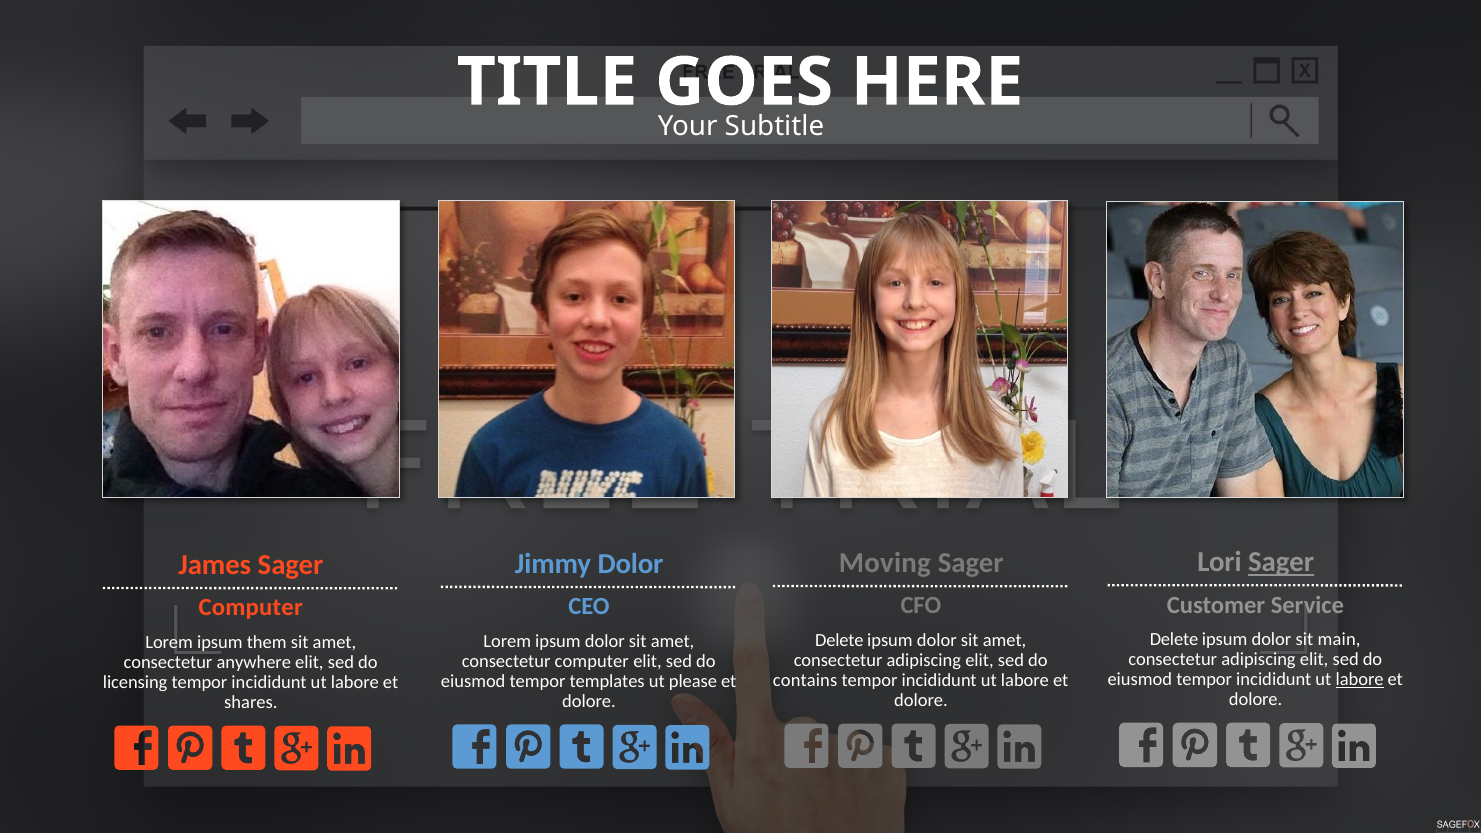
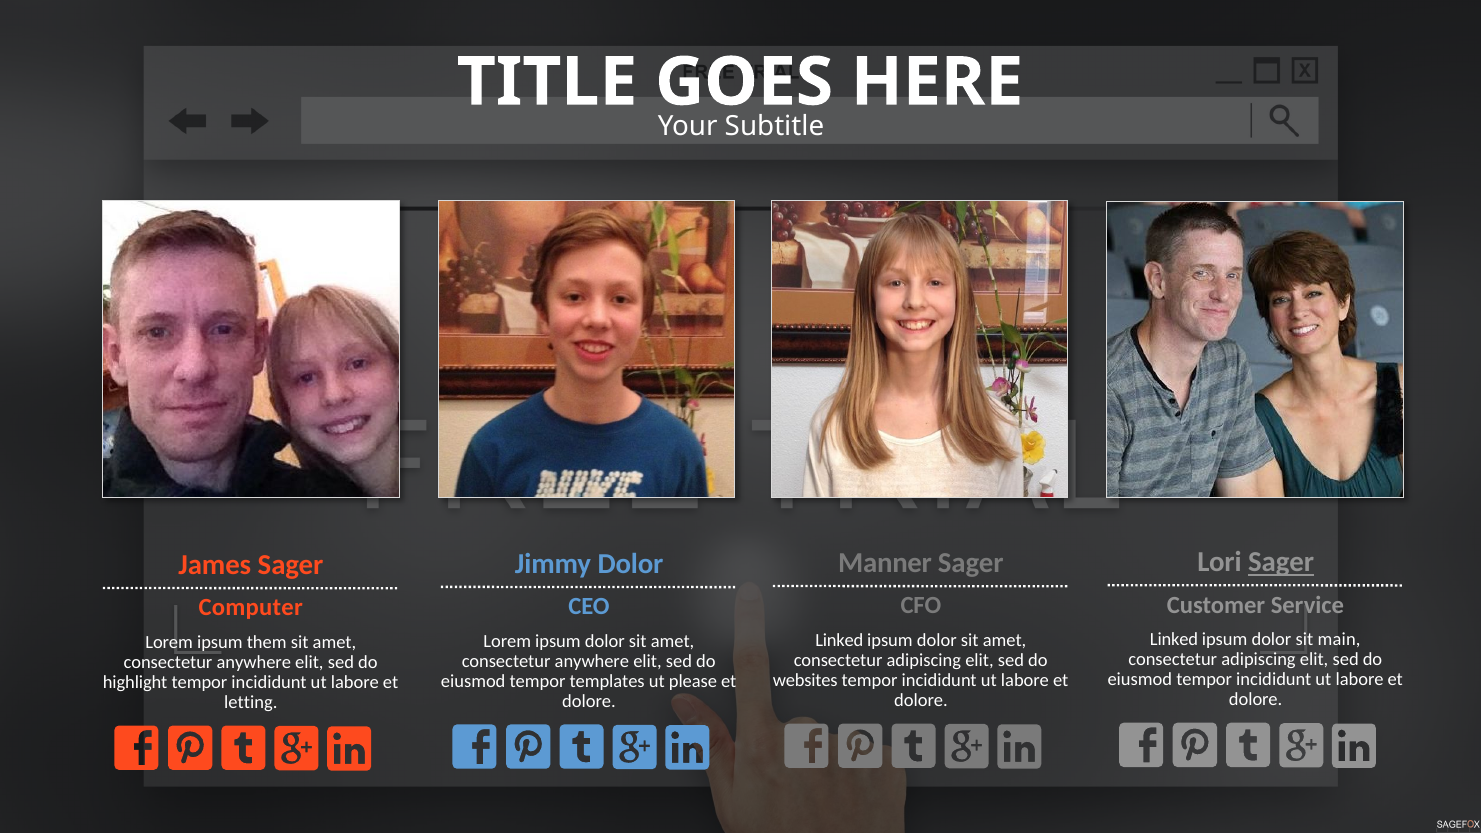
Moving: Moving -> Manner
Delete at (1174, 640): Delete -> Linked
Delete at (839, 641): Delete -> Linked
computer at (592, 661): computer -> anywhere
labore at (1360, 680) underline: present -> none
contains: contains -> websites
licensing: licensing -> highlight
shares: shares -> letting
